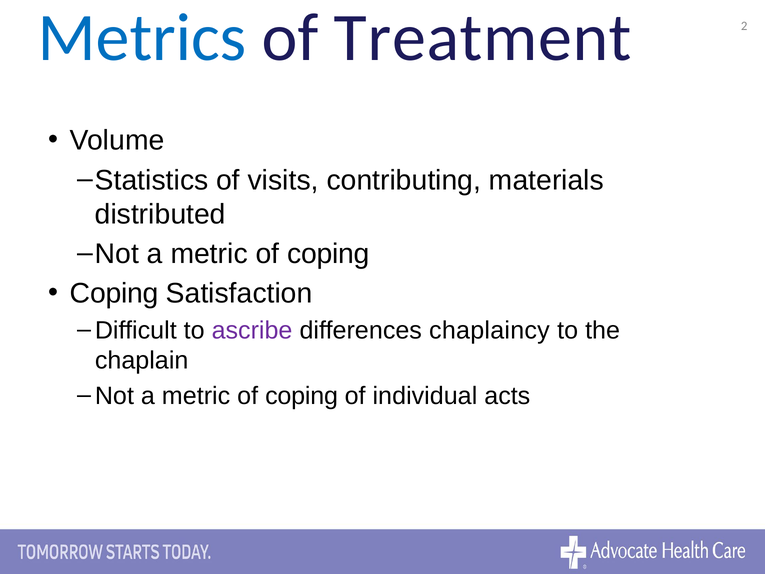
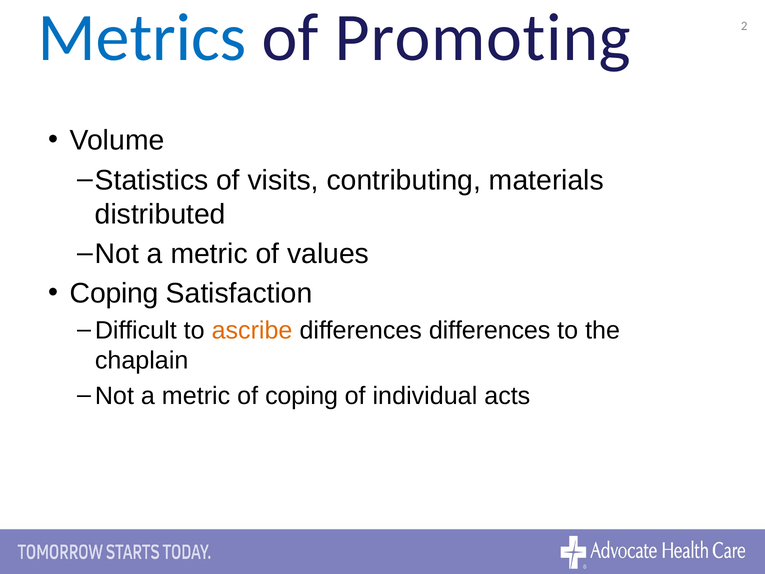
Treatment: Treatment -> Promoting
coping at (328, 254): coping -> values
ascribe colour: purple -> orange
differences chaplaincy: chaplaincy -> differences
